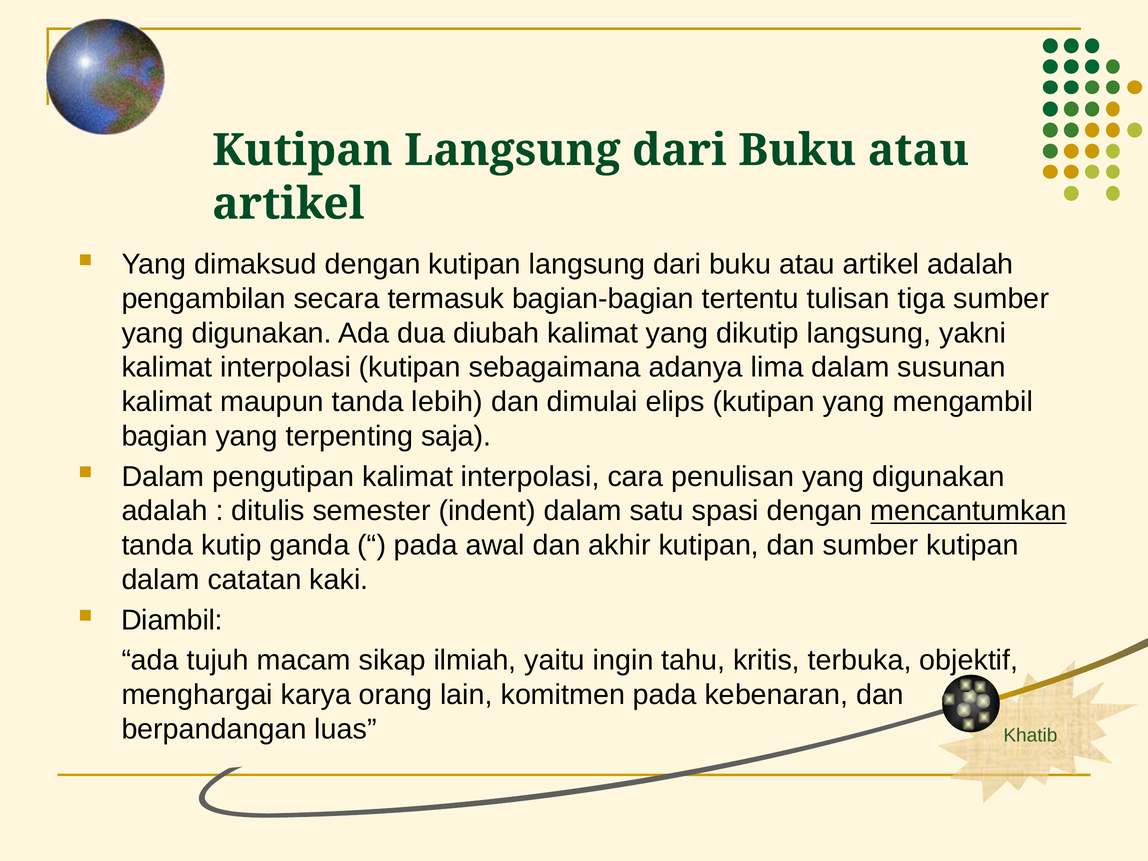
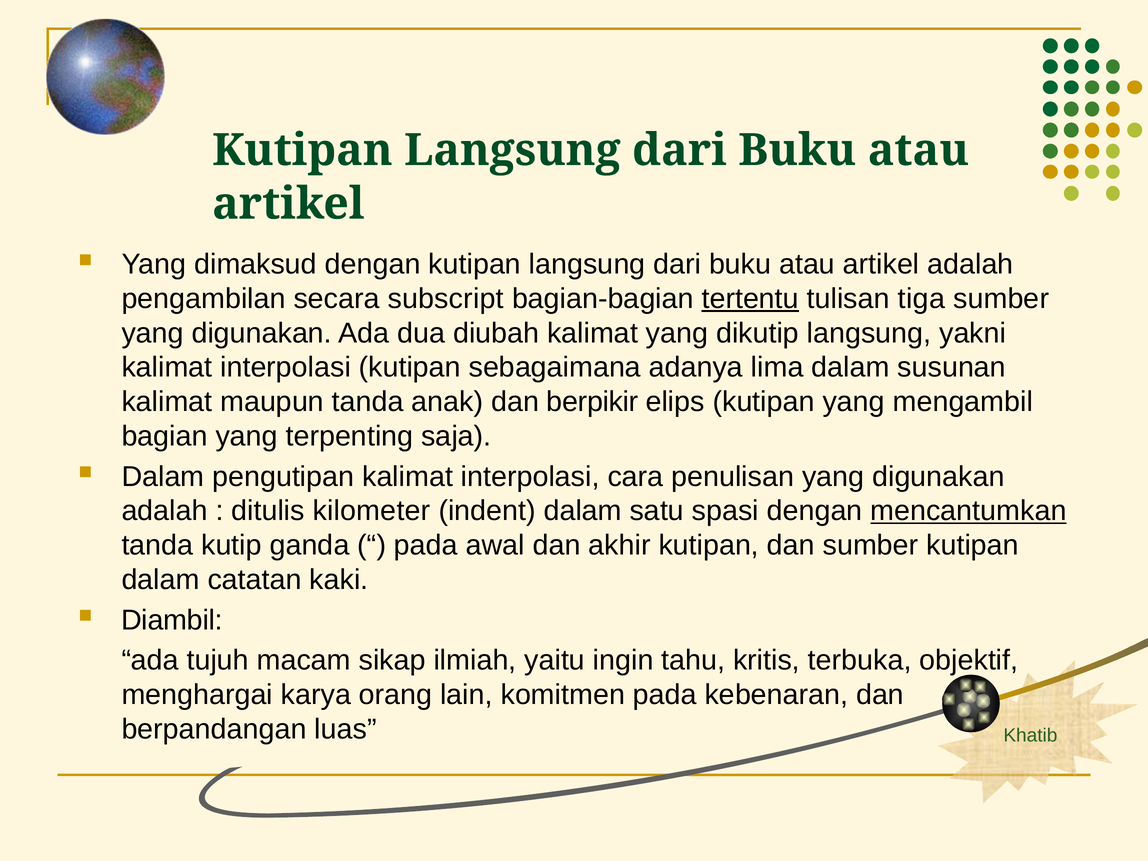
termasuk: termasuk -> subscript
tertentu underline: none -> present
lebih: lebih -> anak
dimulai: dimulai -> berpikir
semester: semester -> kilometer
